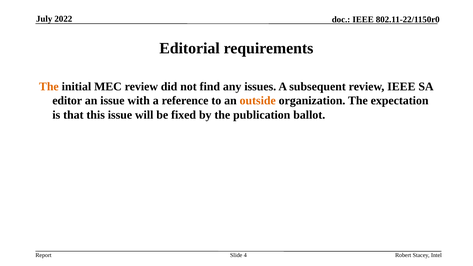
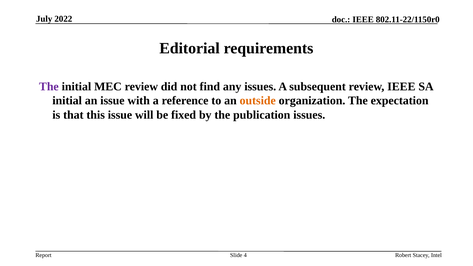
The at (49, 87) colour: orange -> purple
editor at (67, 101): editor -> initial
publication ballot: ballot -> issues
